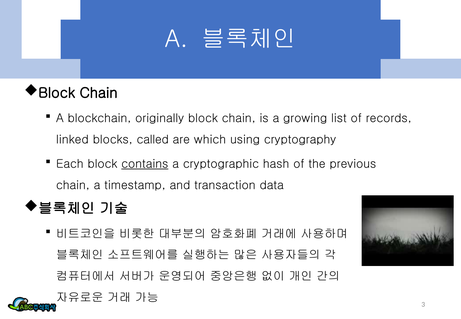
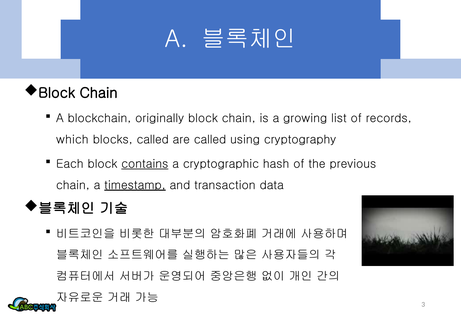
linked: linked -> which
are which: which -> called
timestamp underline: none -> present
